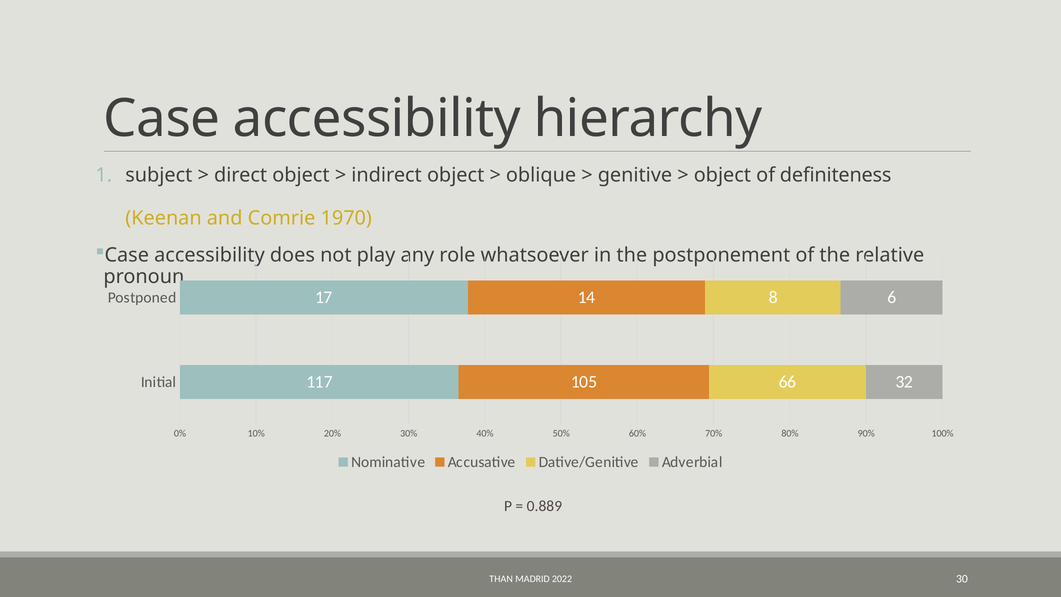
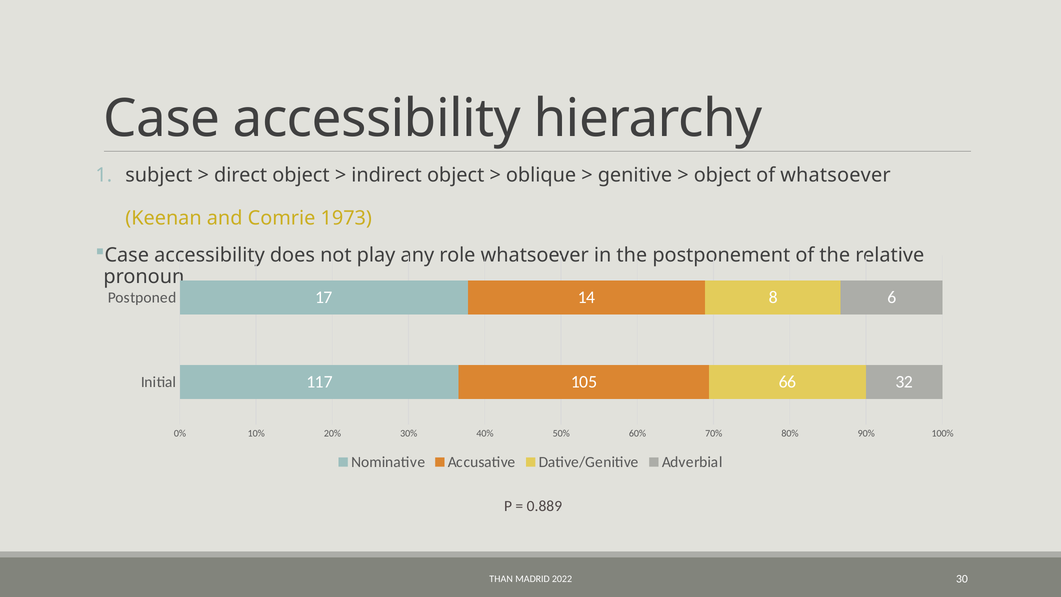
of definiteness: definiteness -> whatsoever
1970: 1970 -> 1973
